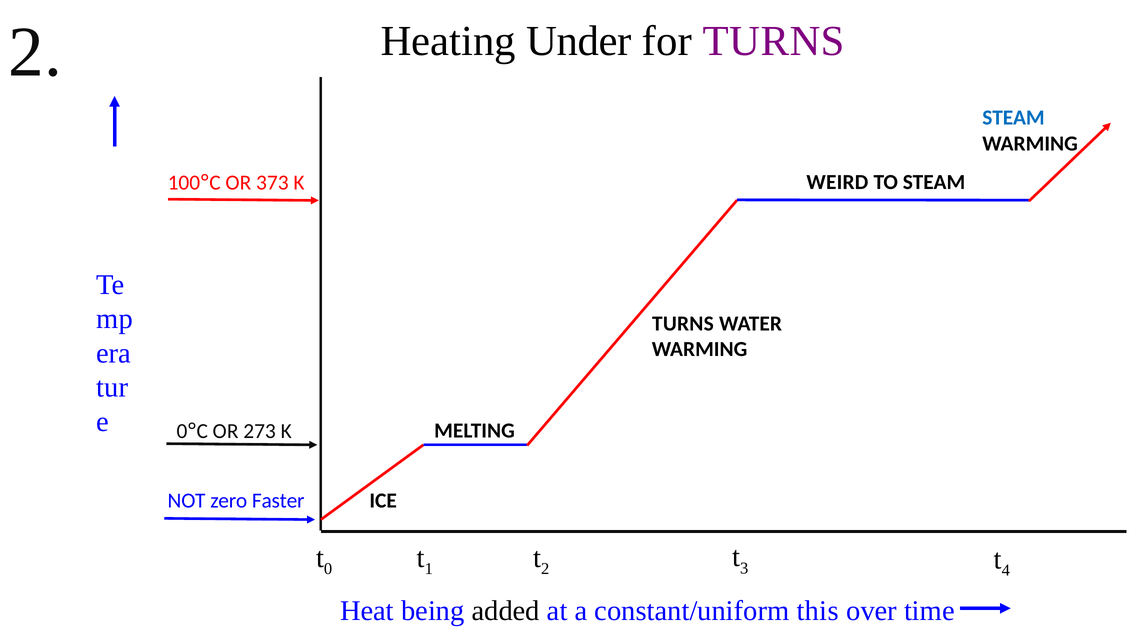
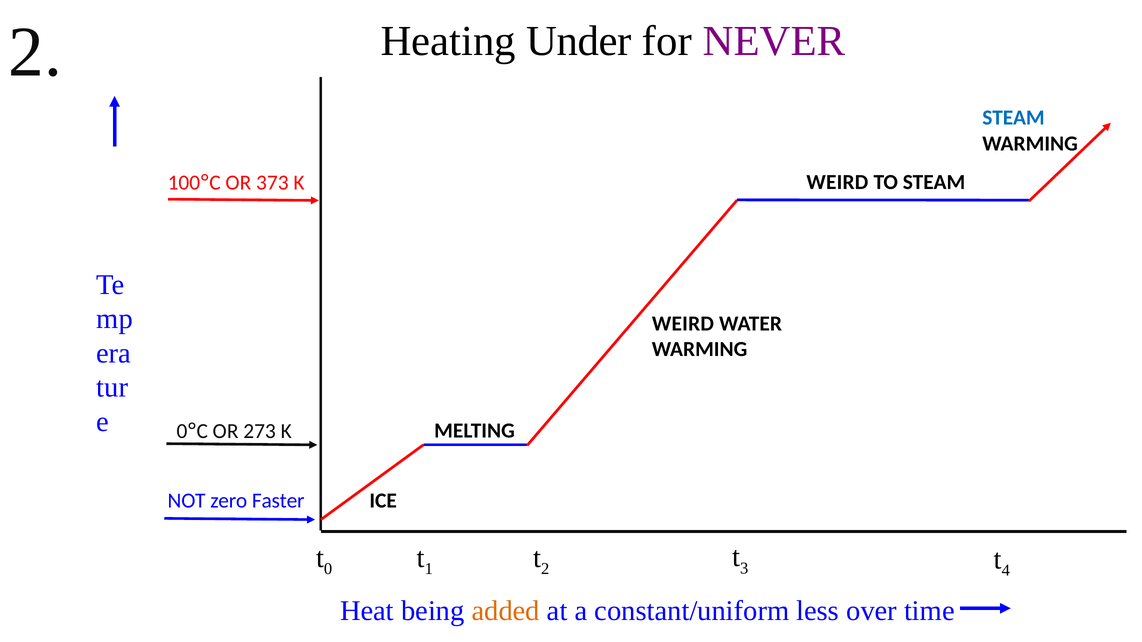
for TURNS: TURNS -> NEVER
TURNS at (683, 324): TURNS -> WEIRD
added colour: black -> orange
this: this -> less
